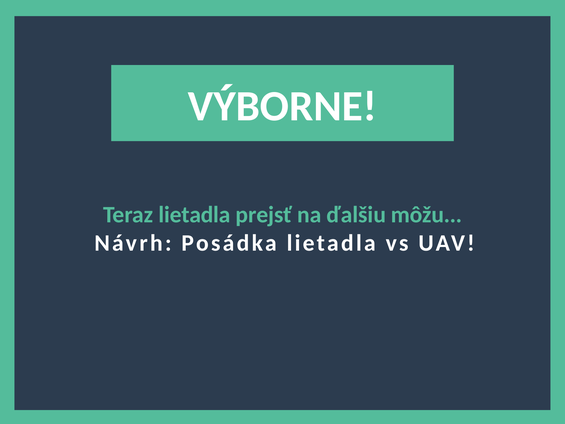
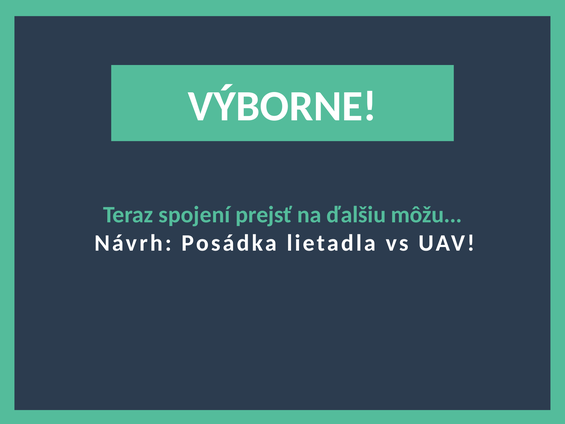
Teraz lietadla: lietadla -> spojení
